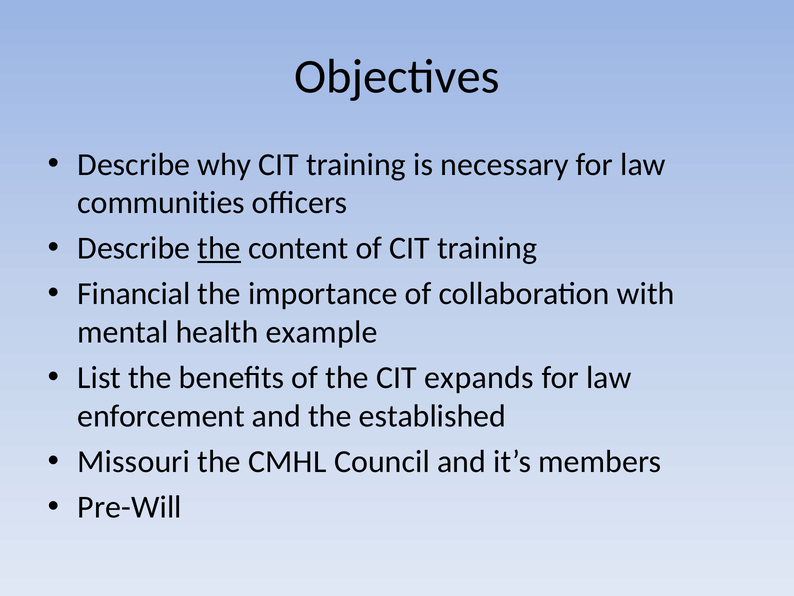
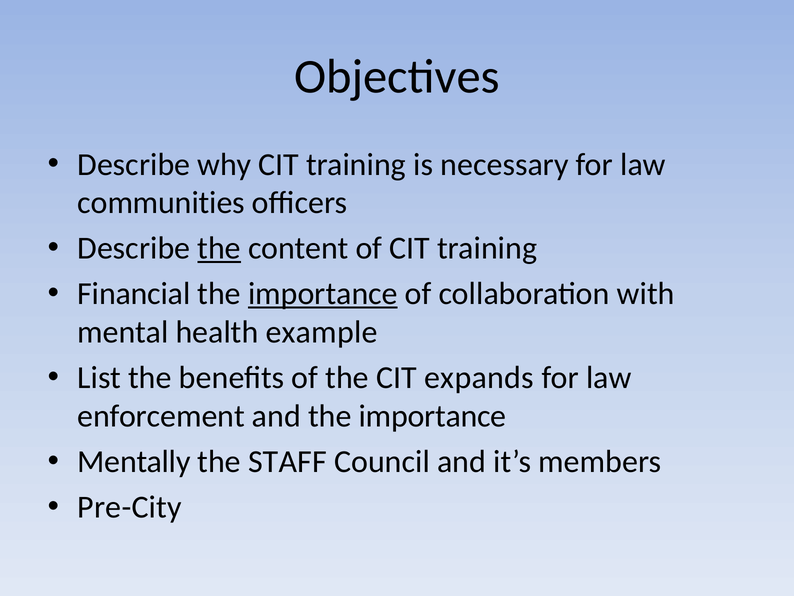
importance at (323, 294) underline: none -> present
and the established: established -> importance
Missouri: Missouri -> Mentally
CMHL: CMHL -> STAFF
Pre-Will: Pre-Will -> Pre-City
